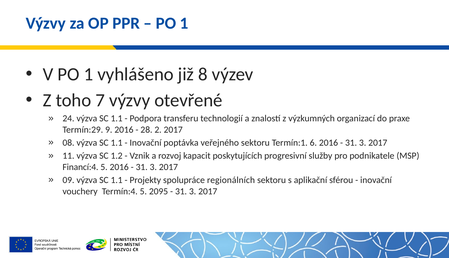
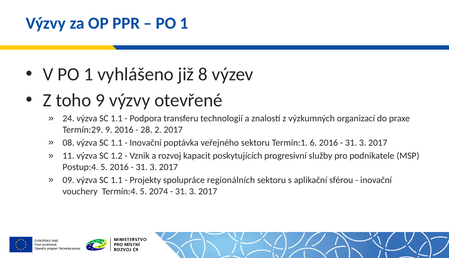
toho 7: 7 -> 9
Financí:4: Financí:4 -> Postup:4
2095: 2095 -> 2074
